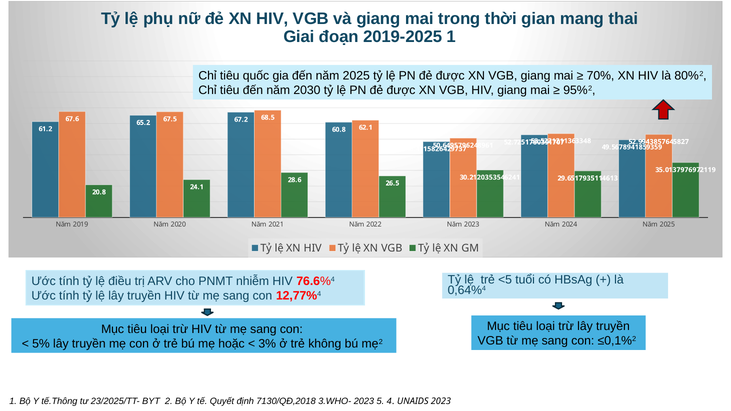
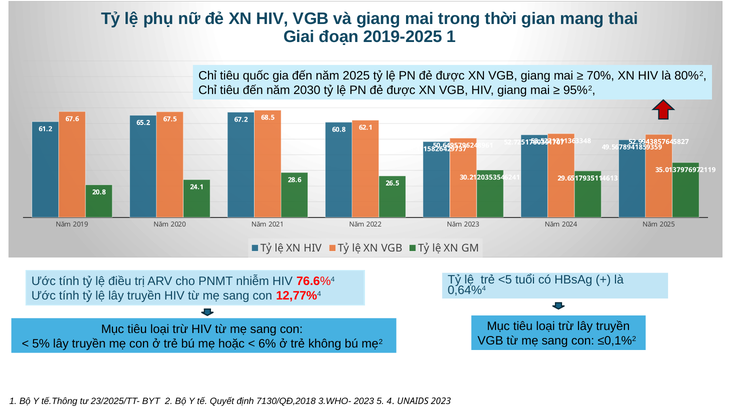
3%: 3% -> 6%
